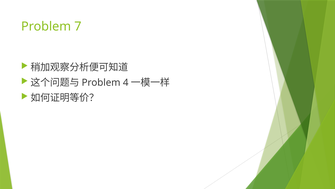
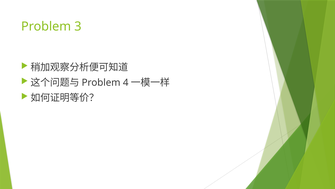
7: 7 -> 3
